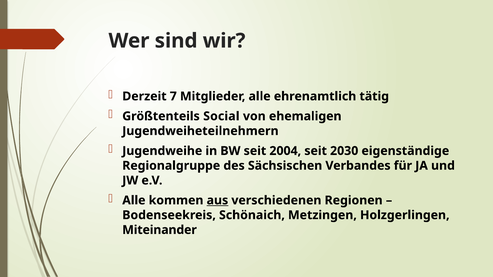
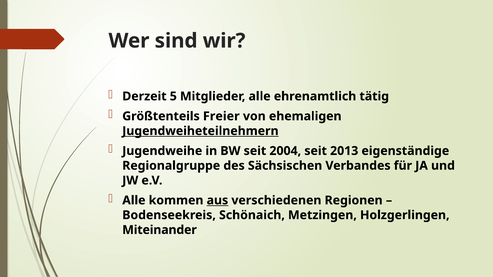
7: 7 -> 5
Social: Social -> Freier
Jugendweiheteilnehmern underline: none -> present
2030: 2030 -> 2013
